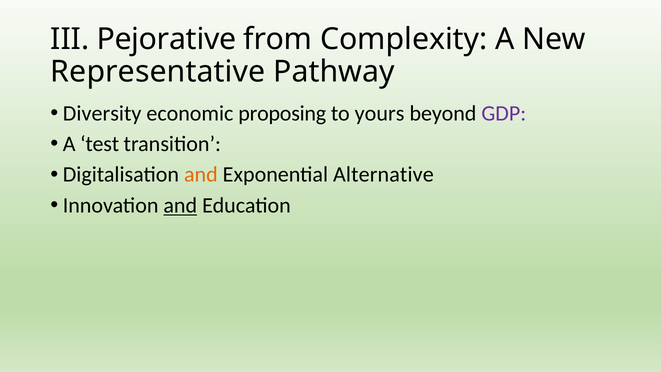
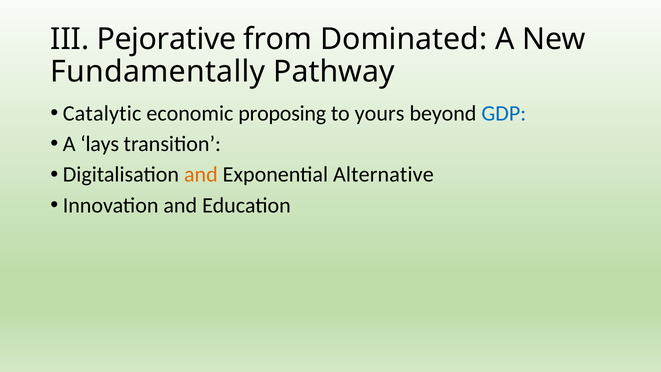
Complexity: Complexity -> Dominated
Representative: Representative -> Fundamentally
Diversity: Diversity -> Catalytic
GDP colour: purple -> blue
test: test -> lays
and at (180, 205) underline: present -> none
